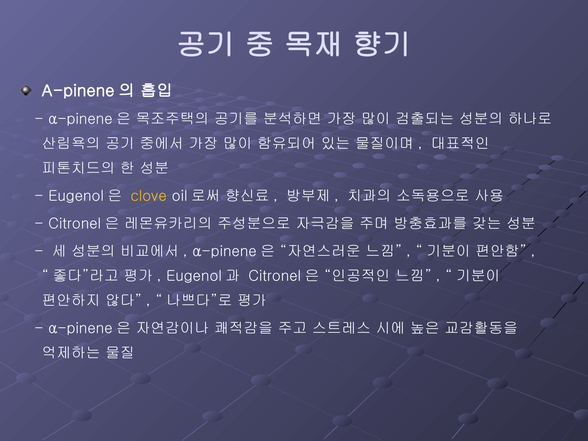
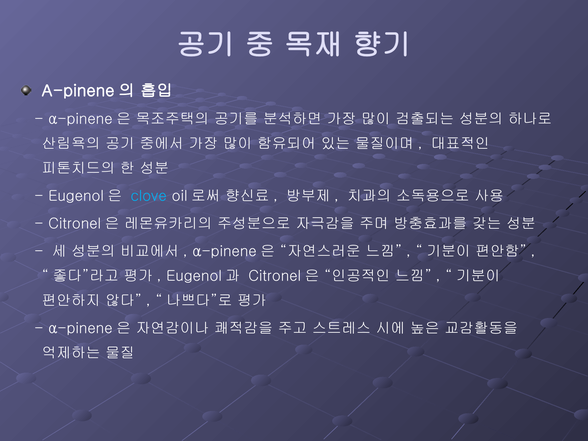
clove colour: yellow -> light blue
